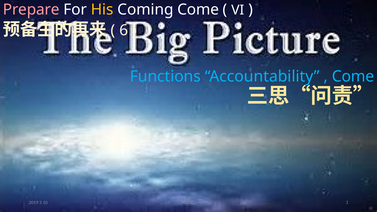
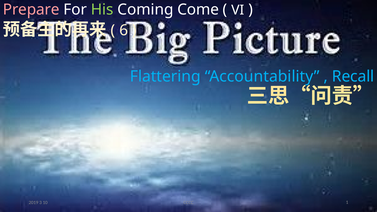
His colour: yellow -> light green
Functions: Functions -> Flattering
Come at (353, 76): Come -> Recall
